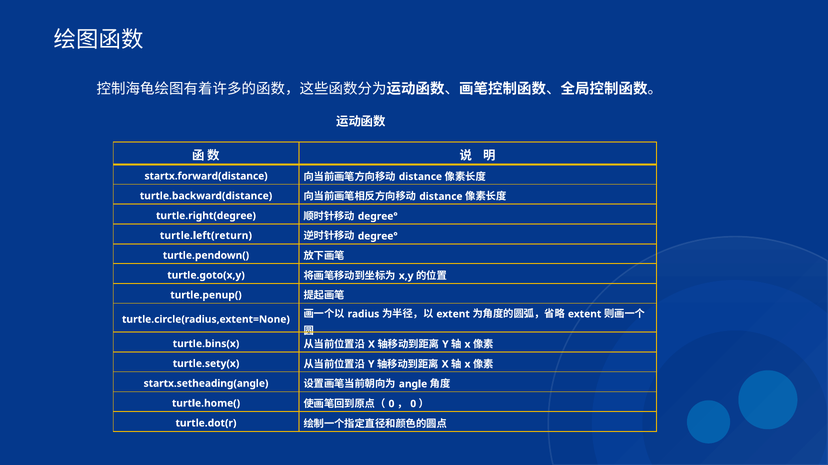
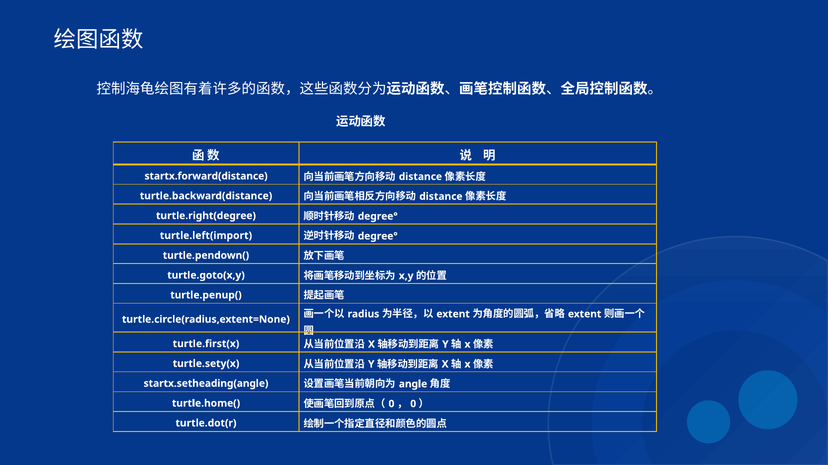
turtle.left(return: turtle.left(return -> turtle.left(import
turtle.bins(x: turtle.bins(x -> turtle.first(x
